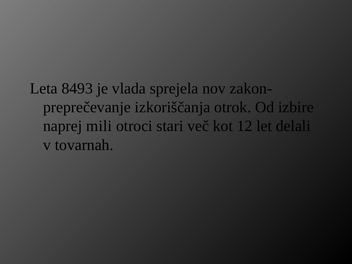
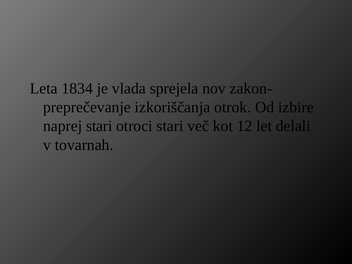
8493: 8493 -> 1834
naprej mili: mili -> stari
